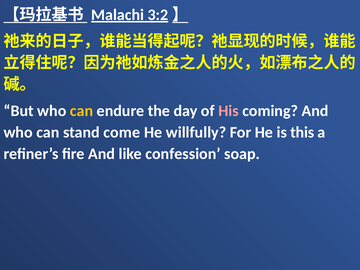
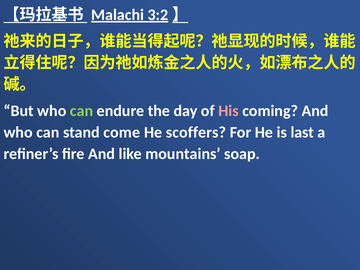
can at (82, 111) colour: yellow -> light green
willfully: willfully -> scoffers
this: this -> last
confession: confession -> mountains
